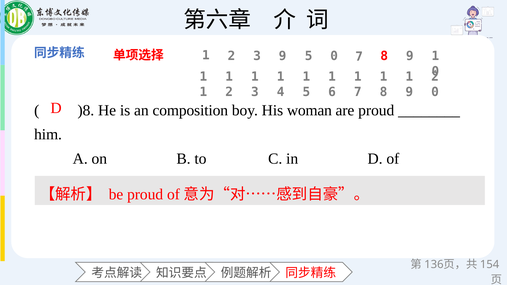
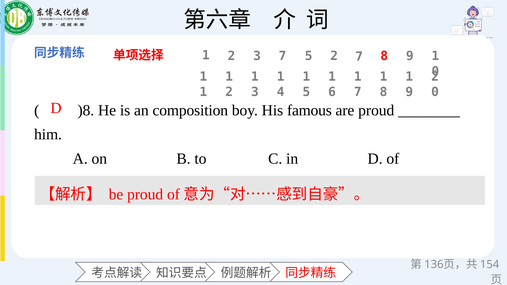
3 9: 9 -> 7
5 0: 0 -> 2
woman: woman -> famous
